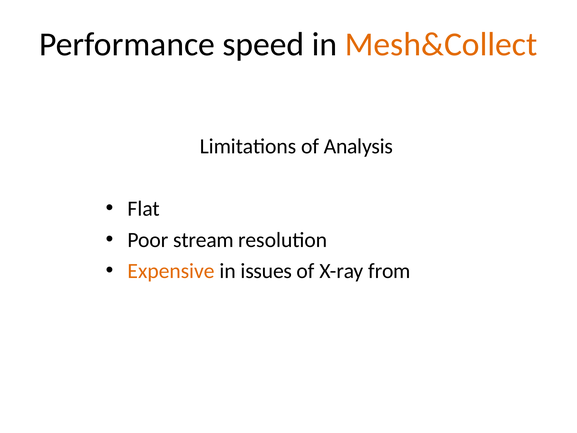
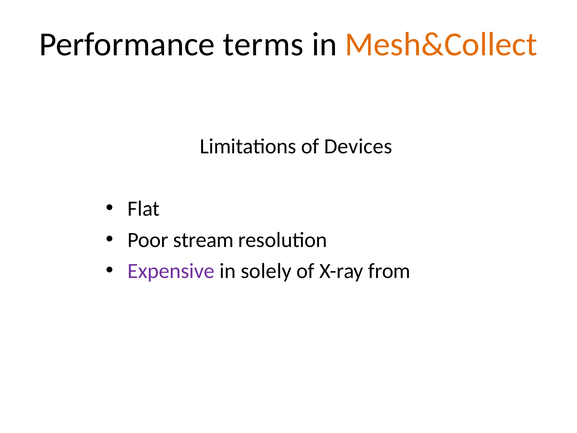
speed: speed -> terms
Analysis: Analysis -> Devices
Expensive colour: orange -> purple
issues: issues -> solely
